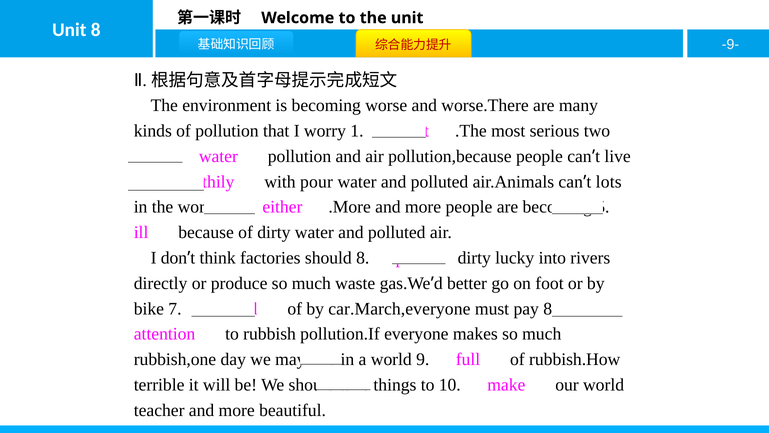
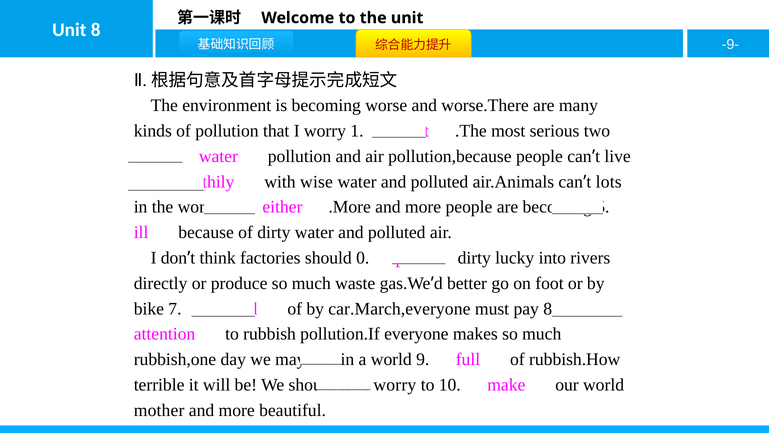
with pour: pour -> wise
should 8: 8 -> 0
things at (395, 385): things -> worry
teacher: teacher -> mother
